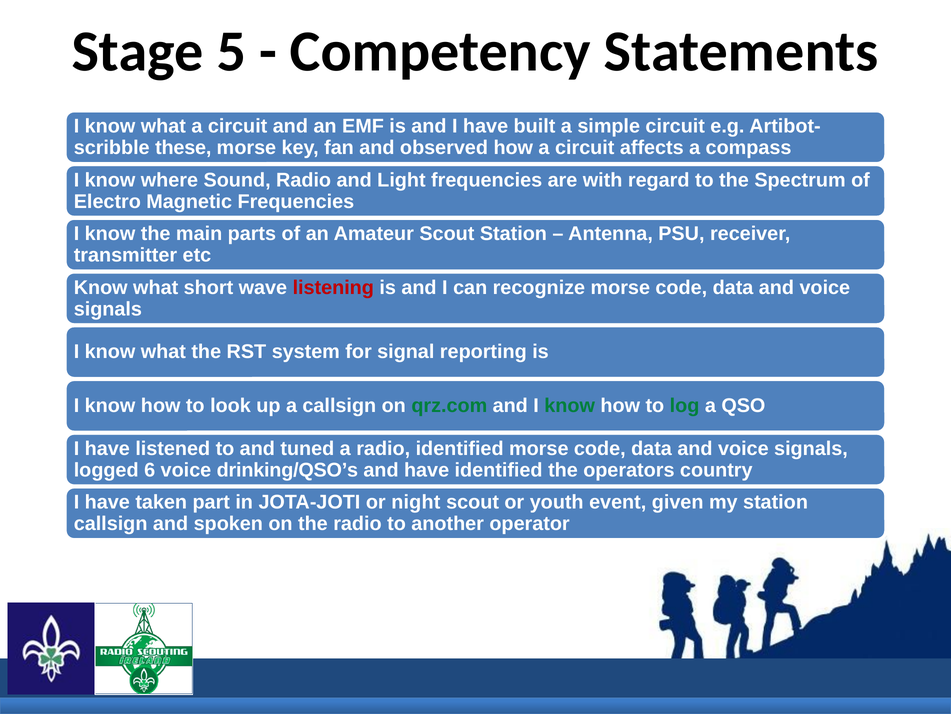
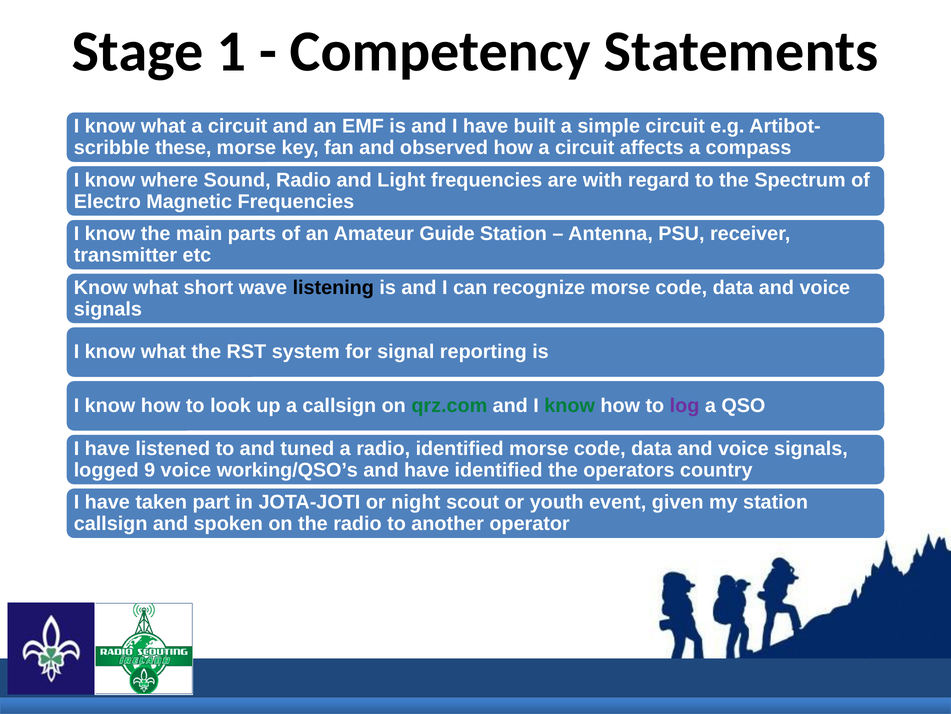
5: 5 -> 1
Amateur Scout: Scout -> Guide
listening colour: red -> black
log colour: green -> purple
6: 6 -> 9
drinking/QSO’s: drinking/QSO’s -> working/QSO’s
